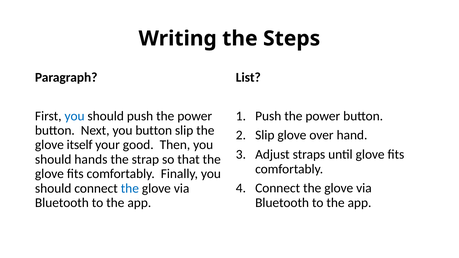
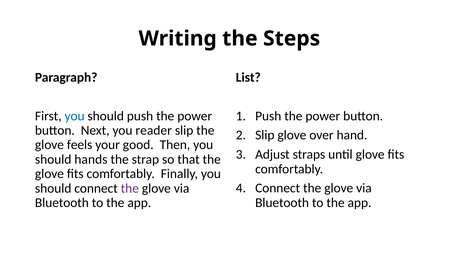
you button: button -> reader
itself: itself -> feels
the at (130, 188) colour: blue -> purple
